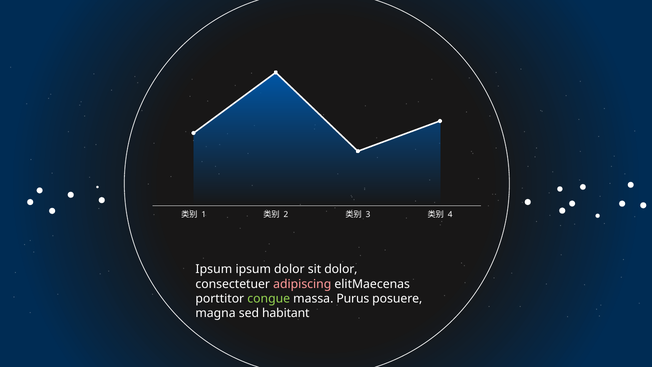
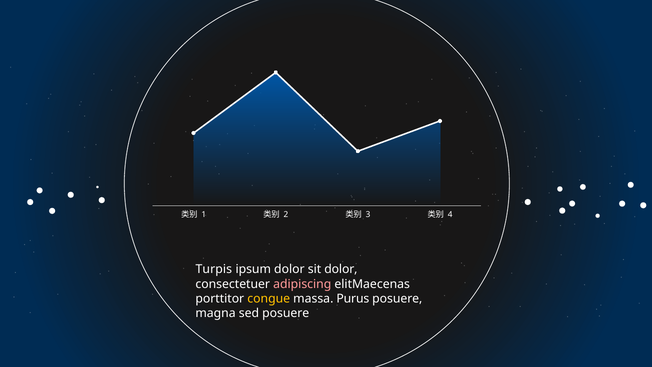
Ipsum at (214, 269): Ipsum -> Turpis
congue colour: light green -> yellow
sed habitant: habitant -> posuere
